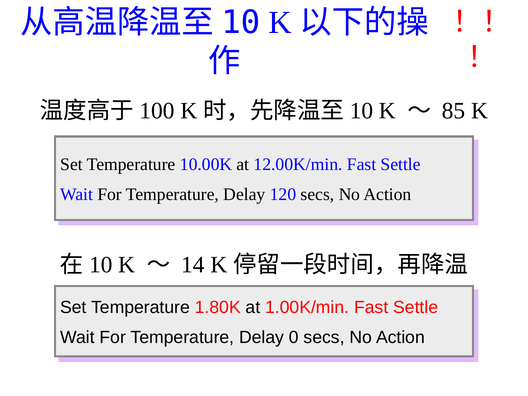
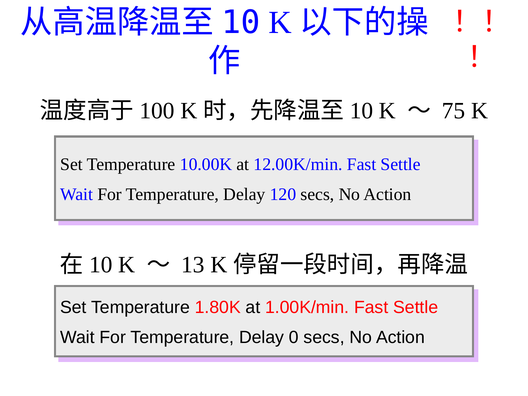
85: 85 -> 75
14: 14 -> 13
